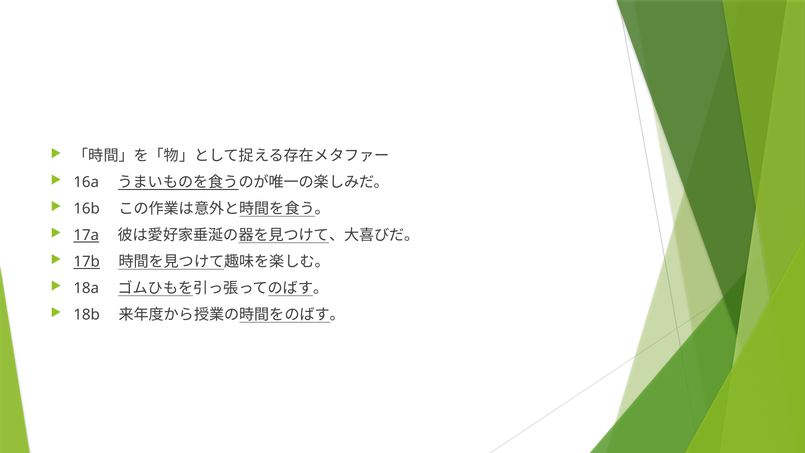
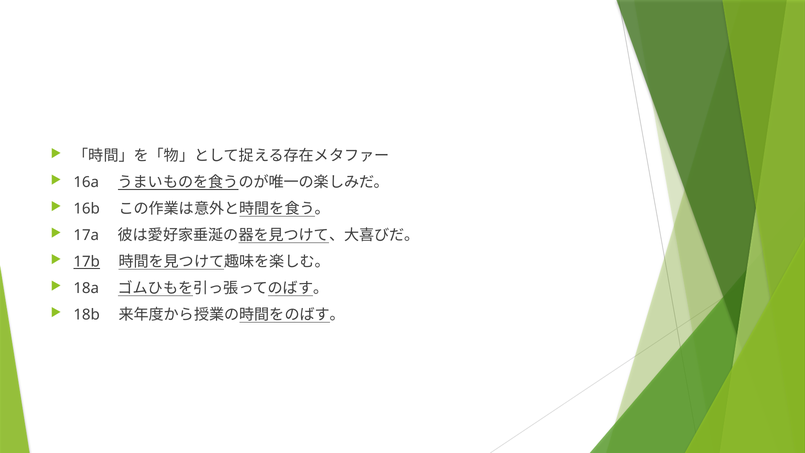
17a underline: present -> none
